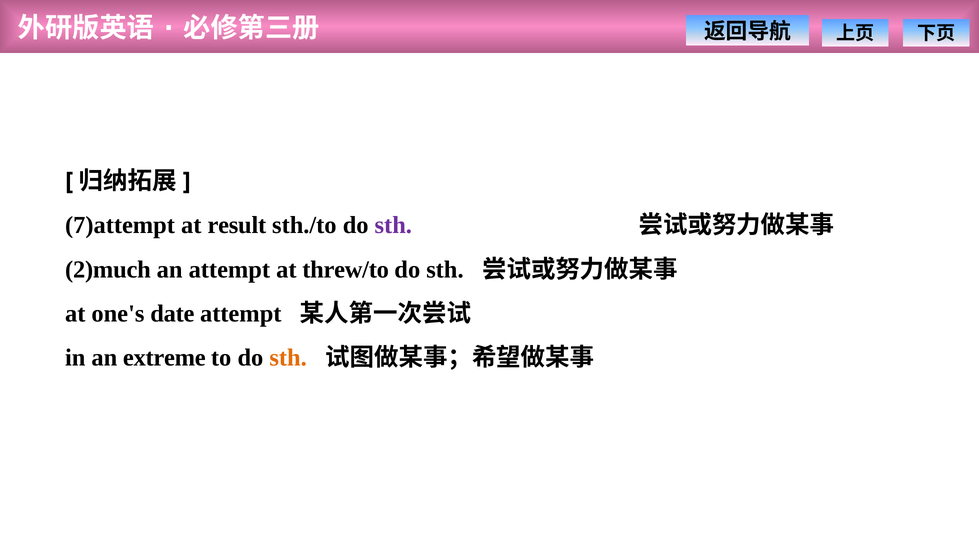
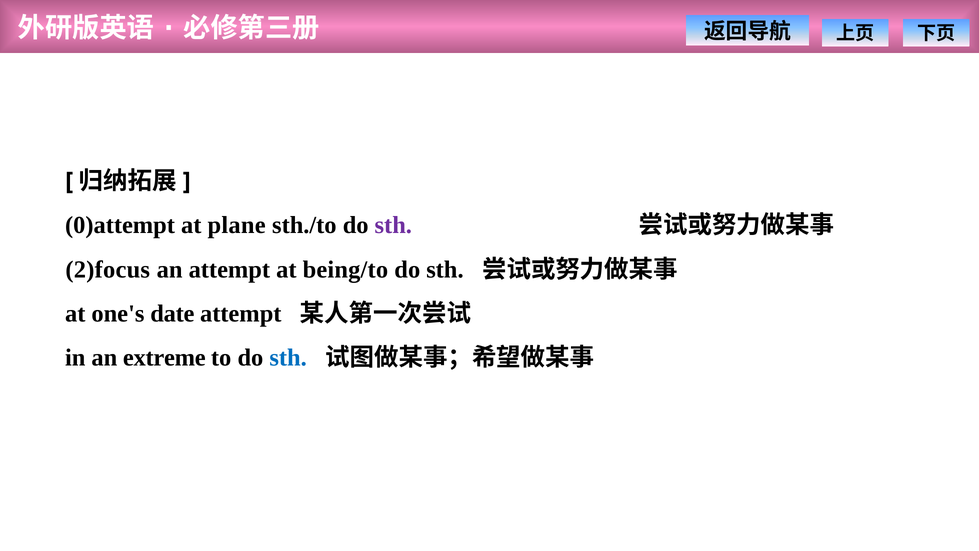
7)attempt: 7)attempt -> 0)attempt
result: result -> plane
2)much: 2)much -> 2)focus
threw/to: threw/to -> being/to
sth at (288, 357) colour: orange -> blue
